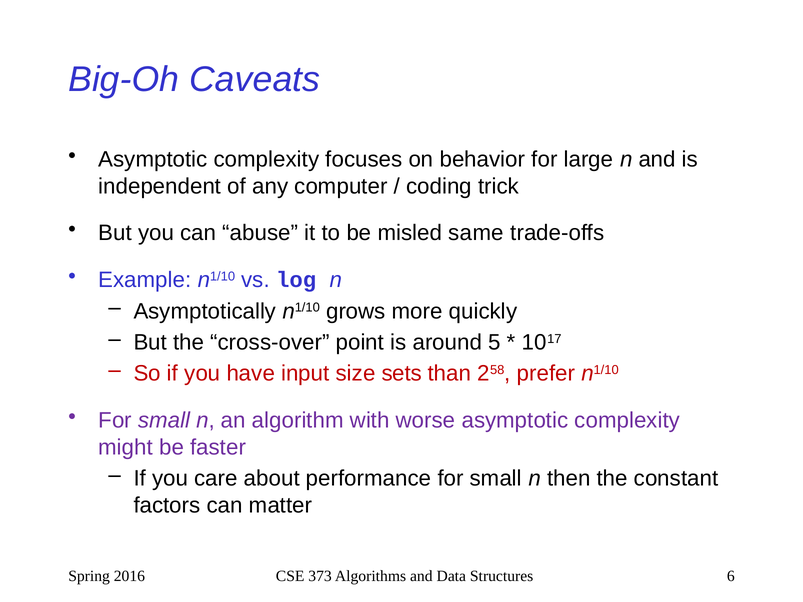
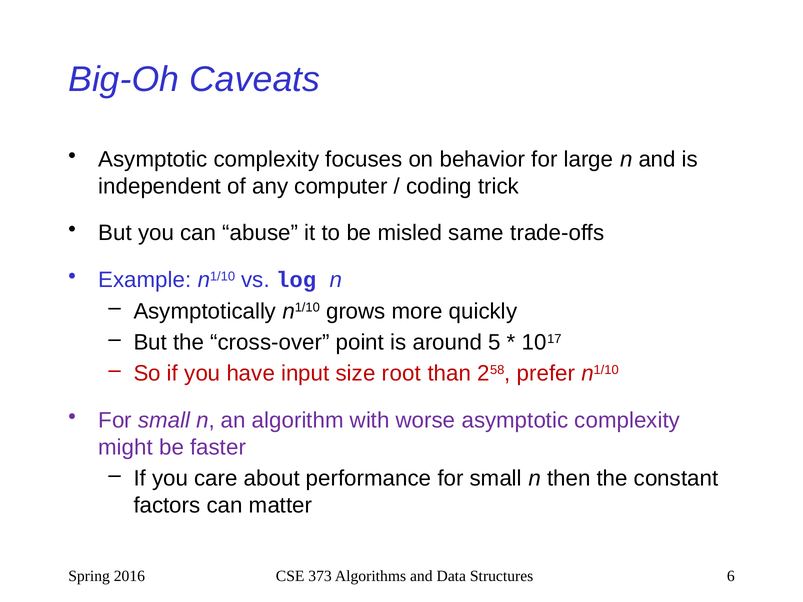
sets: sets -> root
